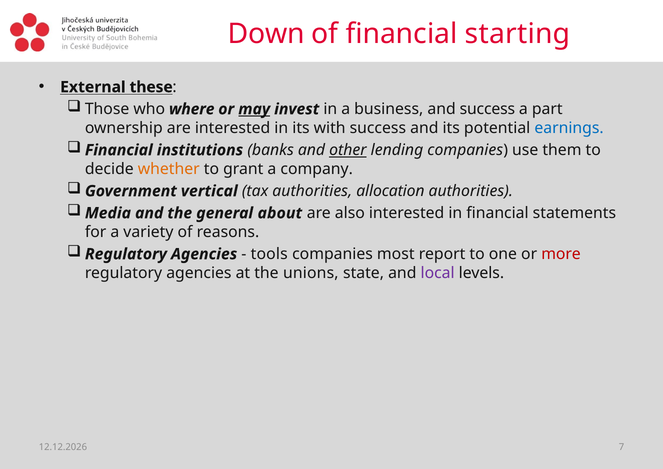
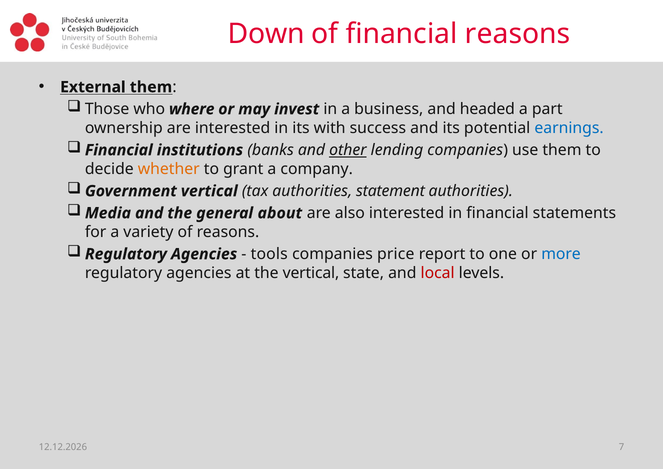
financial starting: starting -> reasons
External these: these -> them
may underline: present -> none
and success: success -> headed
allocation: allocation -> statement
most: most -> price
more colour: red -> blue
the unions: unions -> vertical
local colour: purple -> red
